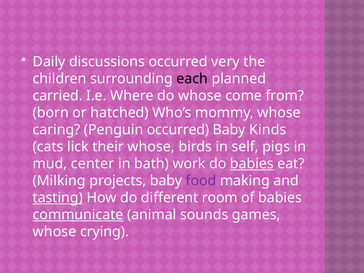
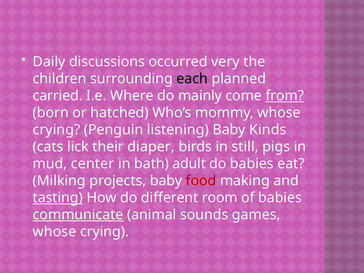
do whose: whose -> mainly
from underline: none -> present
caring at (57, 130): caring -> crying
Penguin occurred: occurred -> listening
their whose: whose -> diaper
self: self -> still
work: work -> adult
babies at (252, 164) underline: present -> none
food colour: purple -> red
